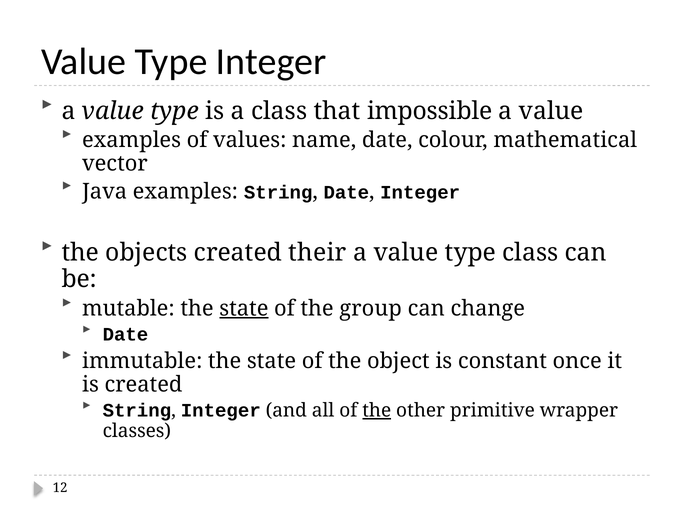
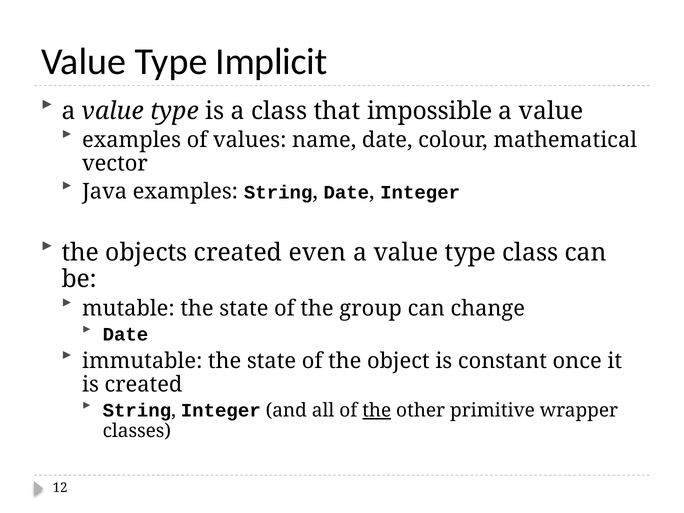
Type Integer: Integer -> Implicit
their: their -> even
state at (244, 308) underline: present -> none
